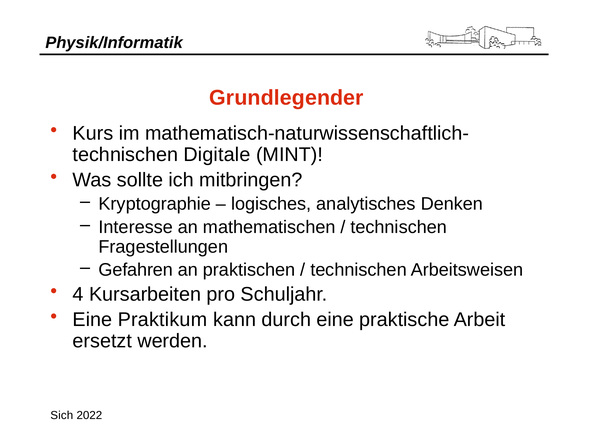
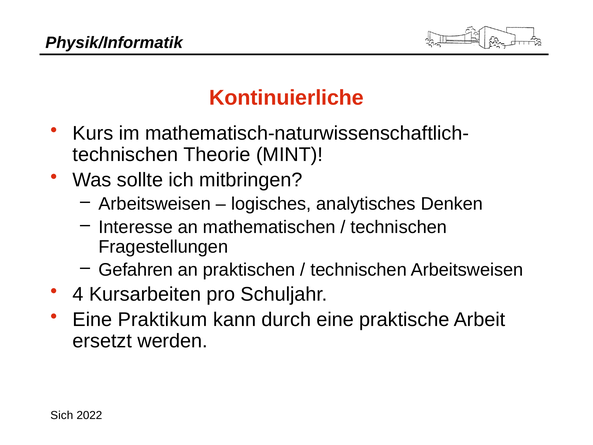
Grundlegender: Grundlegender -> Kontinuierliche
Digitale: Digitale -> Theorie
Kryptographie at (155, 204): Kryptographie -> Arbeitsweisen
